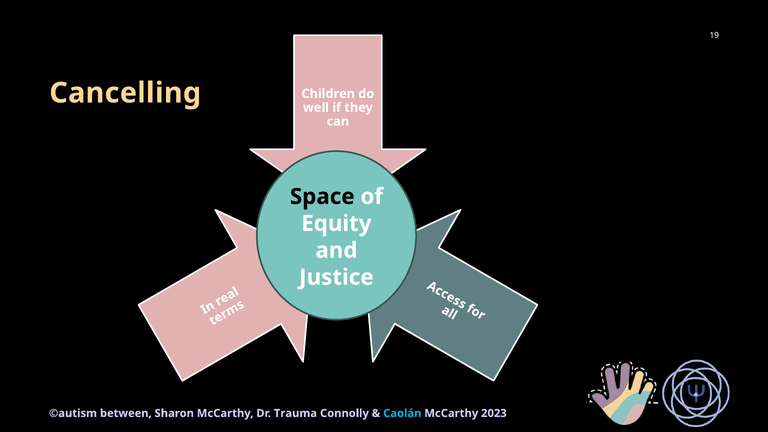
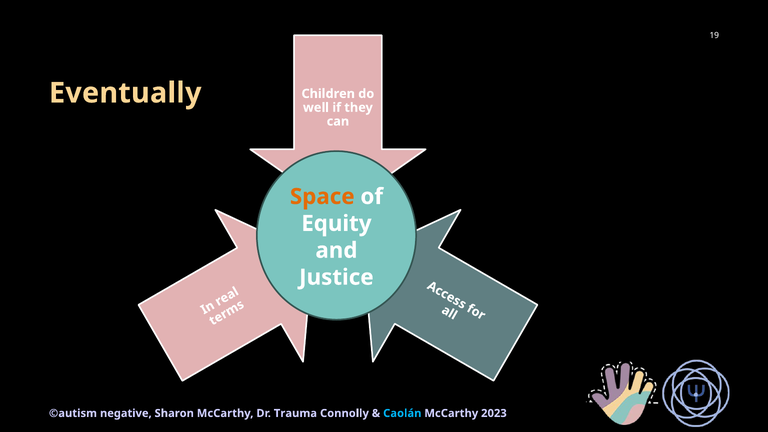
Cancelling: Cancelling -> Eventually
Space colour: black -> orange
between: between -> negative
